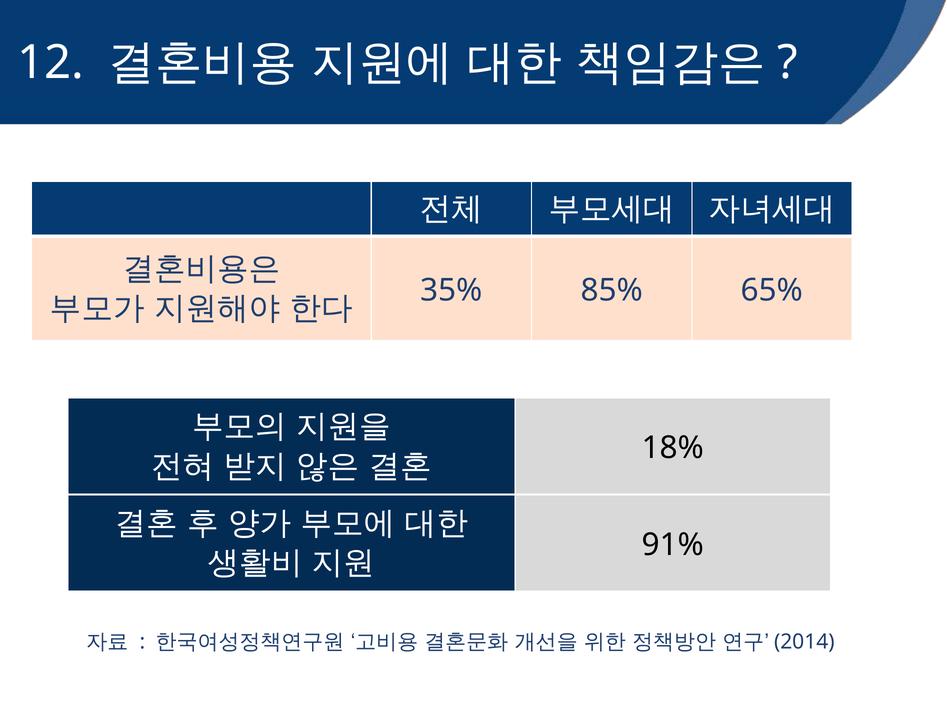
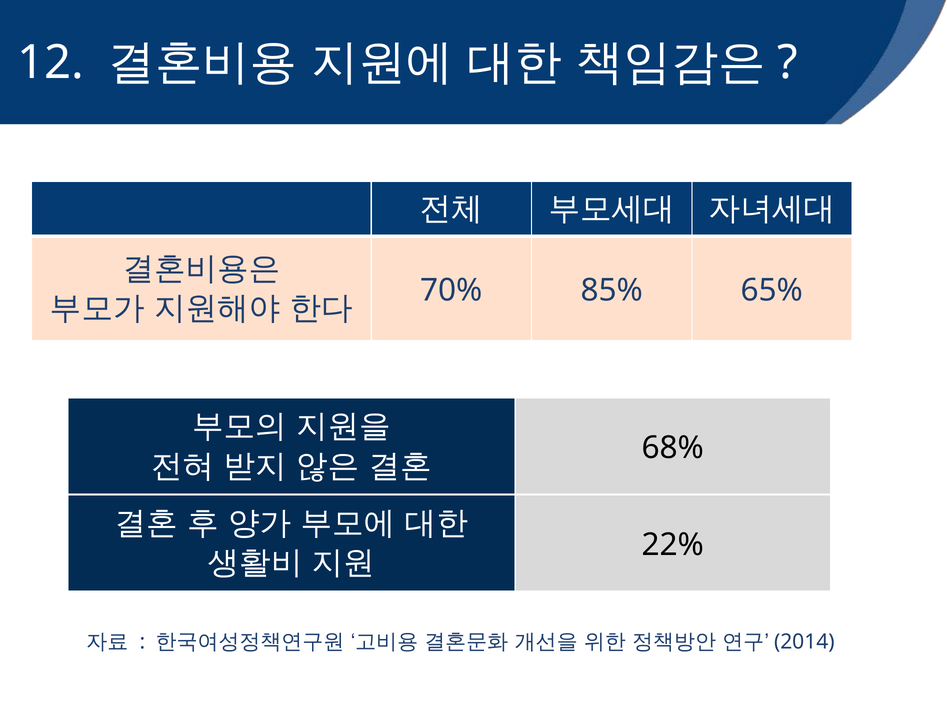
35%: 35% -> 70%
18%: 18% -> 68%
91%: 91% -> 22%
